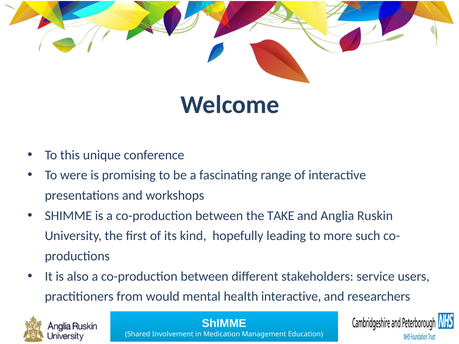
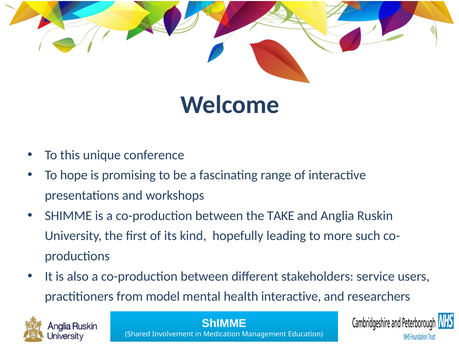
were: were -> hope
would: would -> model
